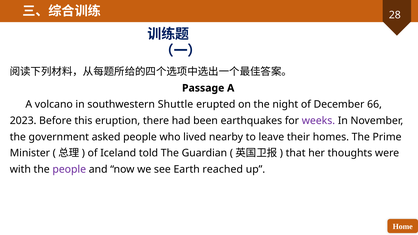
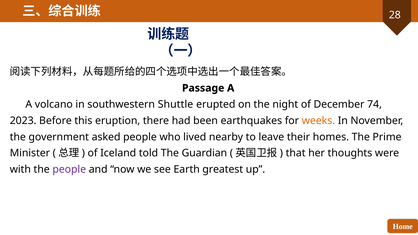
66: 66 -> 74
weeks colour: purple -> orange
reached: reached -> greatest
